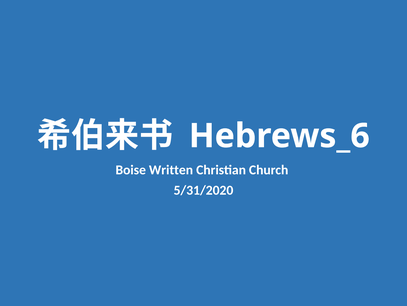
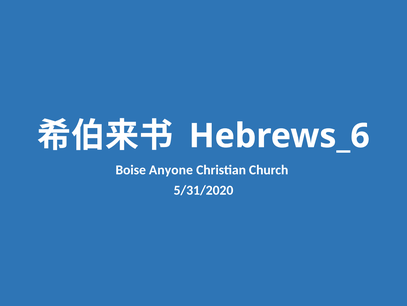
Written: Written -> Anyone
